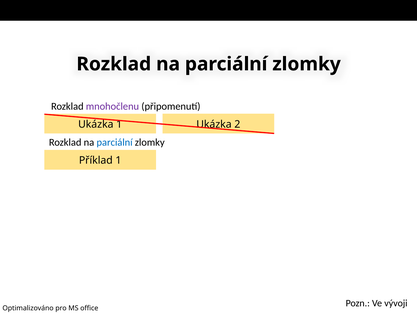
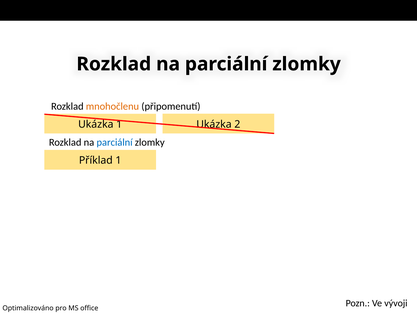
mnohočlenu colour: purple -> orange
